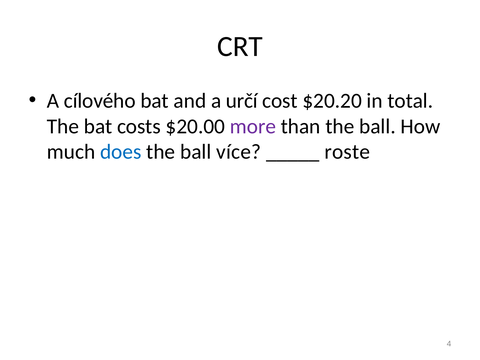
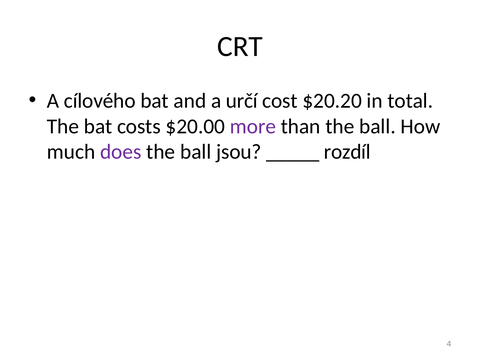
does colour: blue -> purple
více: více -> jsou
roste: roste -> rozdíl
